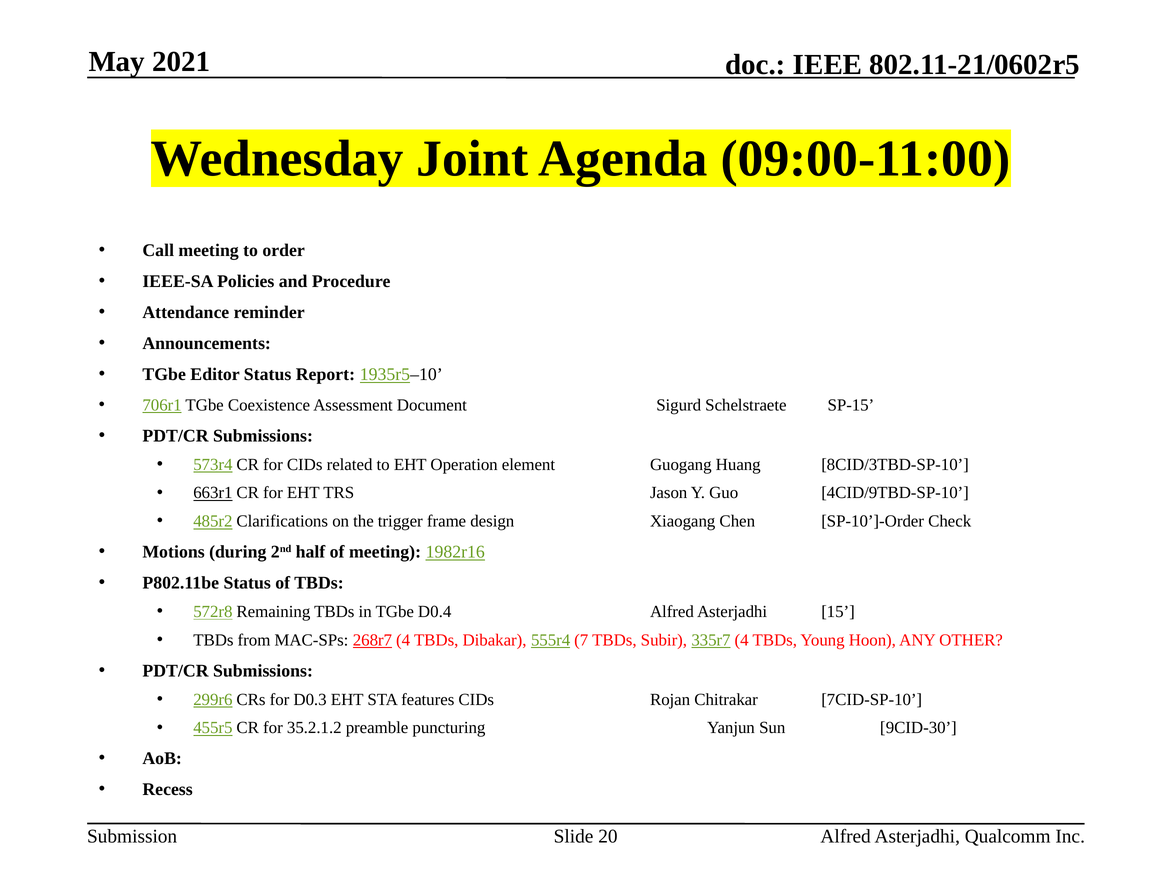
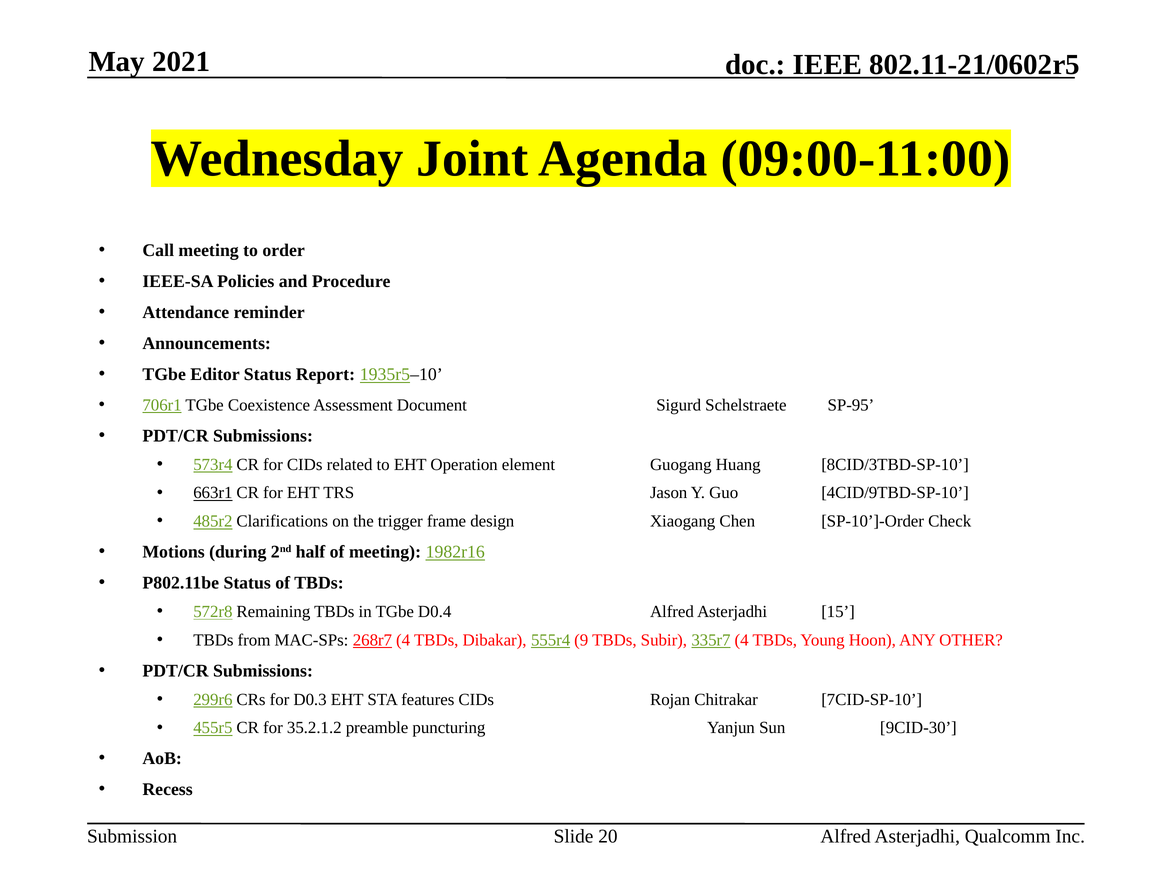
SP-15: SP-15 -> SP-95
7: 7 -> 9
